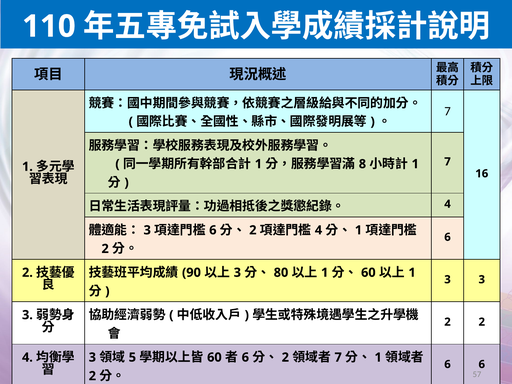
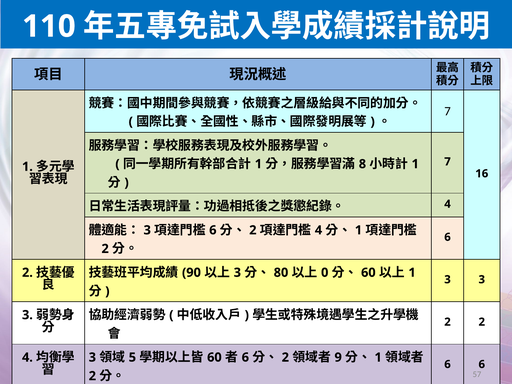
1 at (325, 273): 1 -> 0
7 at (338, 357): 7 -> 9
